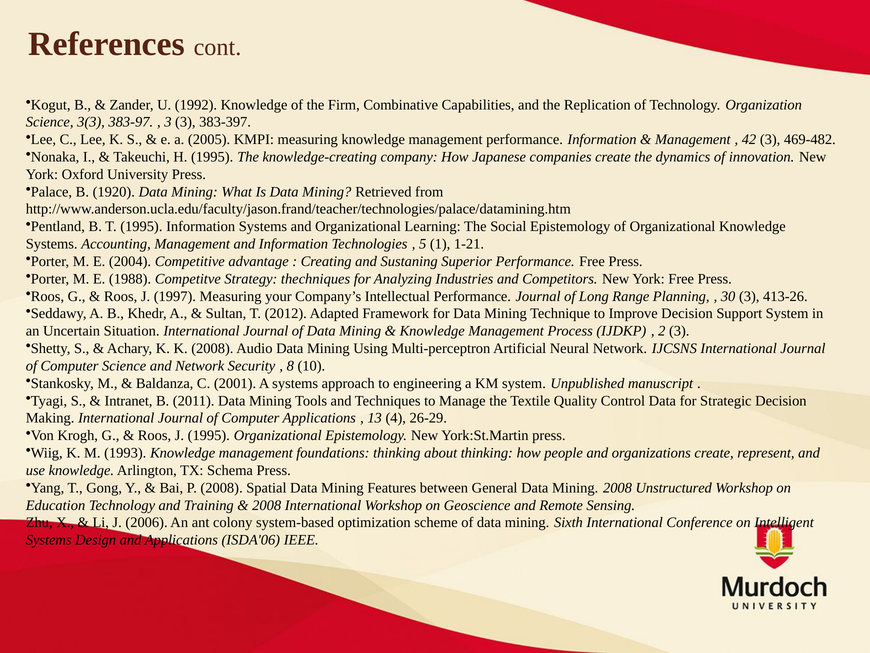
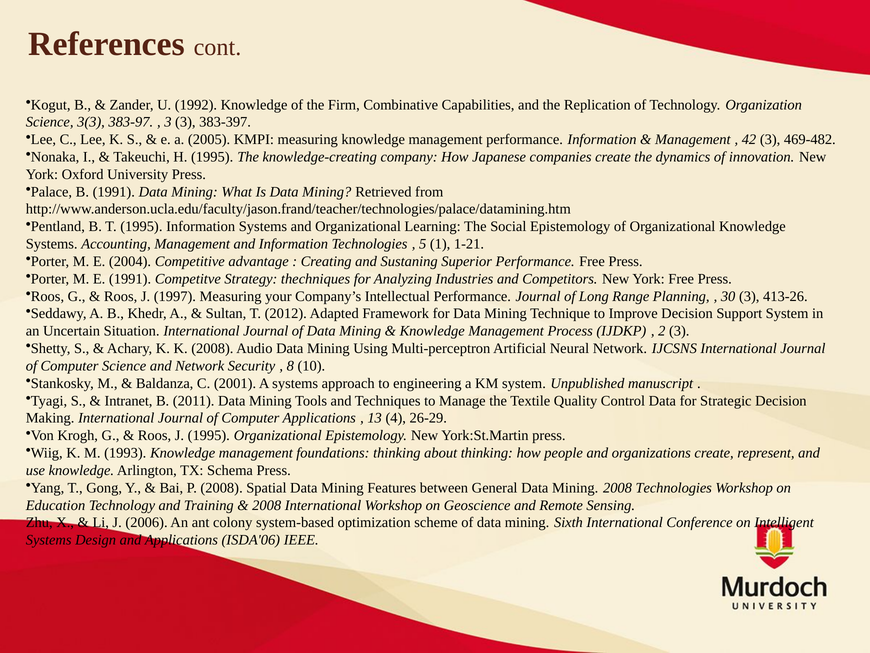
B 1920: 1920 -> 1991
E 1988: 1988 -> 1991
2008 Unstructured: Unstructured -> Technologies
